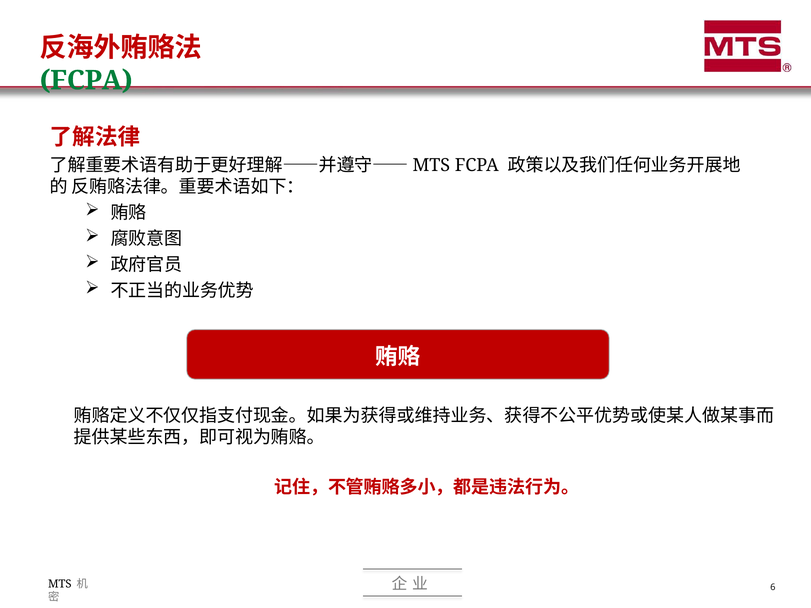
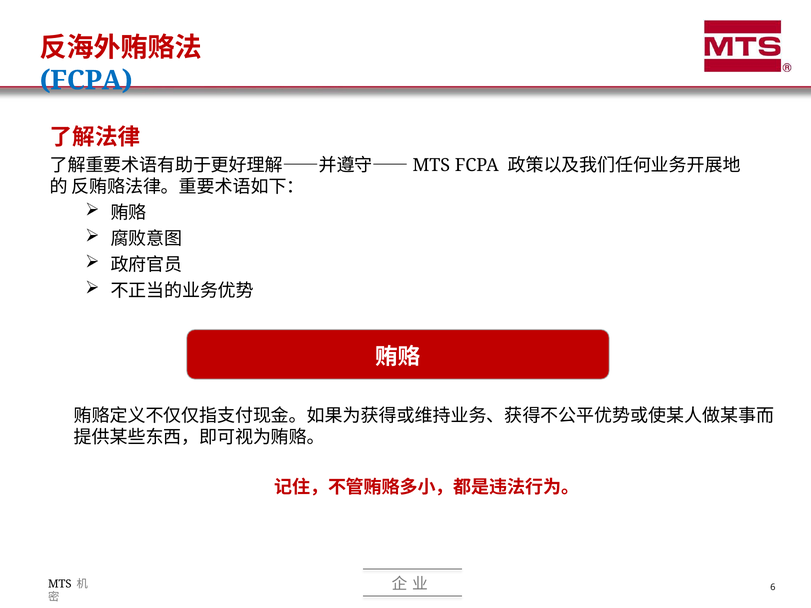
FCPA at (86, 80) colour: green -> blue
